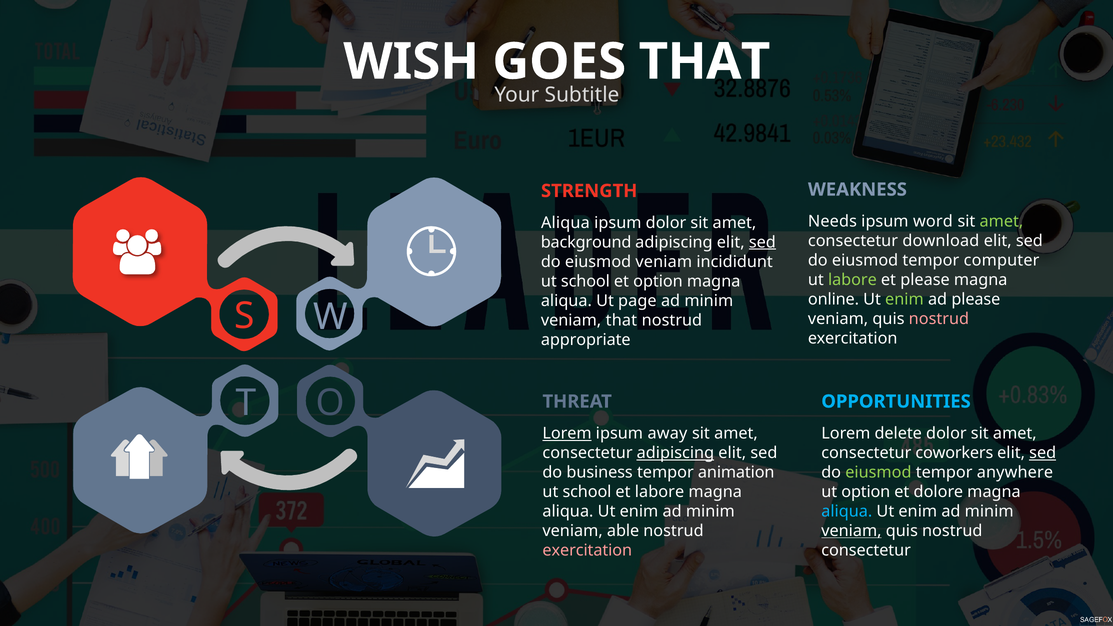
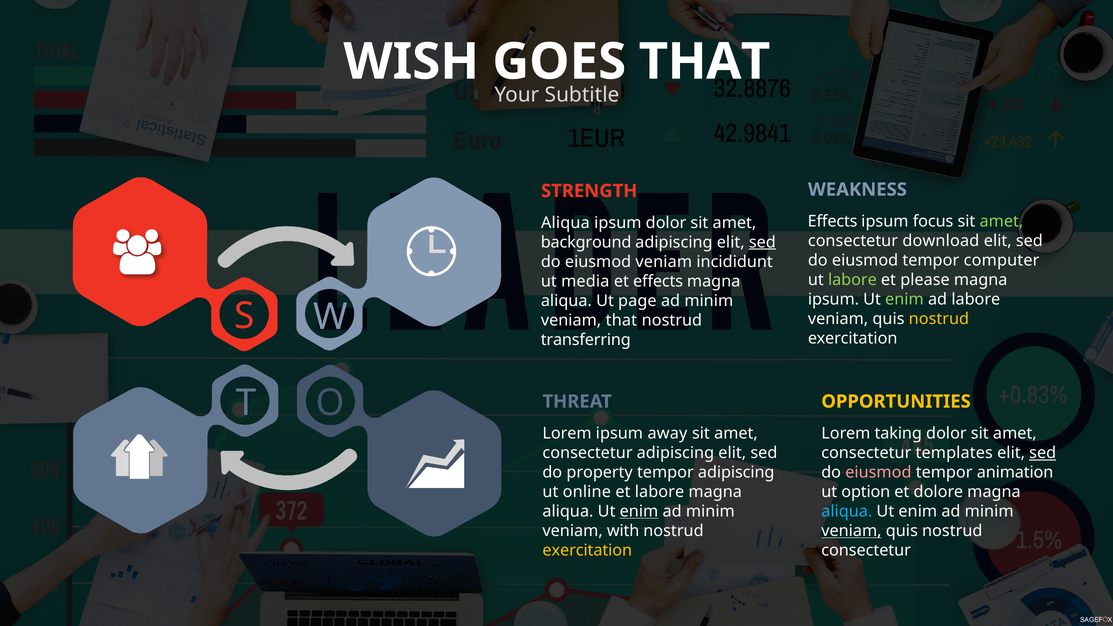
Needs at (832, 221): Needs -> Effects
word: word -> focus
school at (585, 281): school -> media
et option: option -> effects
online at (833, 299): online -> ipsum
ad please: please -> labore
nostrud at (939, 319) colour: pink -> yellow
appropriate: appropriate -> transferring
OPPORTUNITIES colour: light blue -> yellow
Lorem at (567, 433) underline: present -> none
delete: delete -> taking
adipiscing at (675, 453) underline: present -> none
coworkers: coworkers -> templates
business: business -> property
tempor animation: animation -> adipiscing
eiusmod at (878, 472) colour: light green -> pink
anywhere: anywhere -> animation
school at (587, 492): school -> online
enim at (639, 511) underline: none -> present
able: able -> with
exercitation at (587, 550) colour: pink -> yellow
